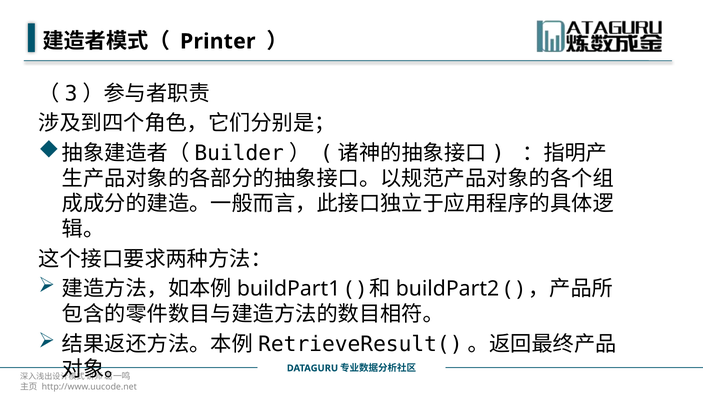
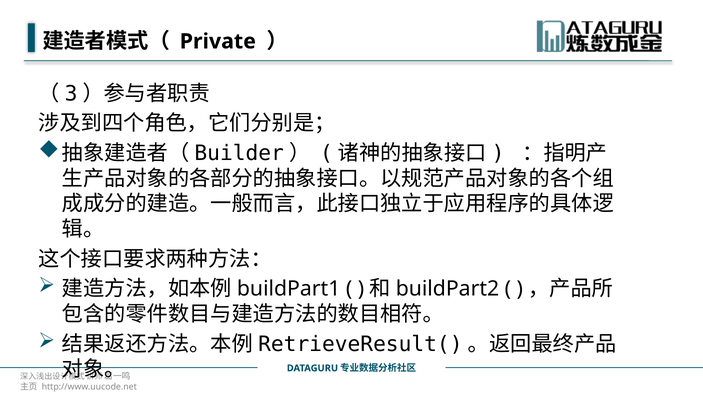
Printer: Printer -> Private
